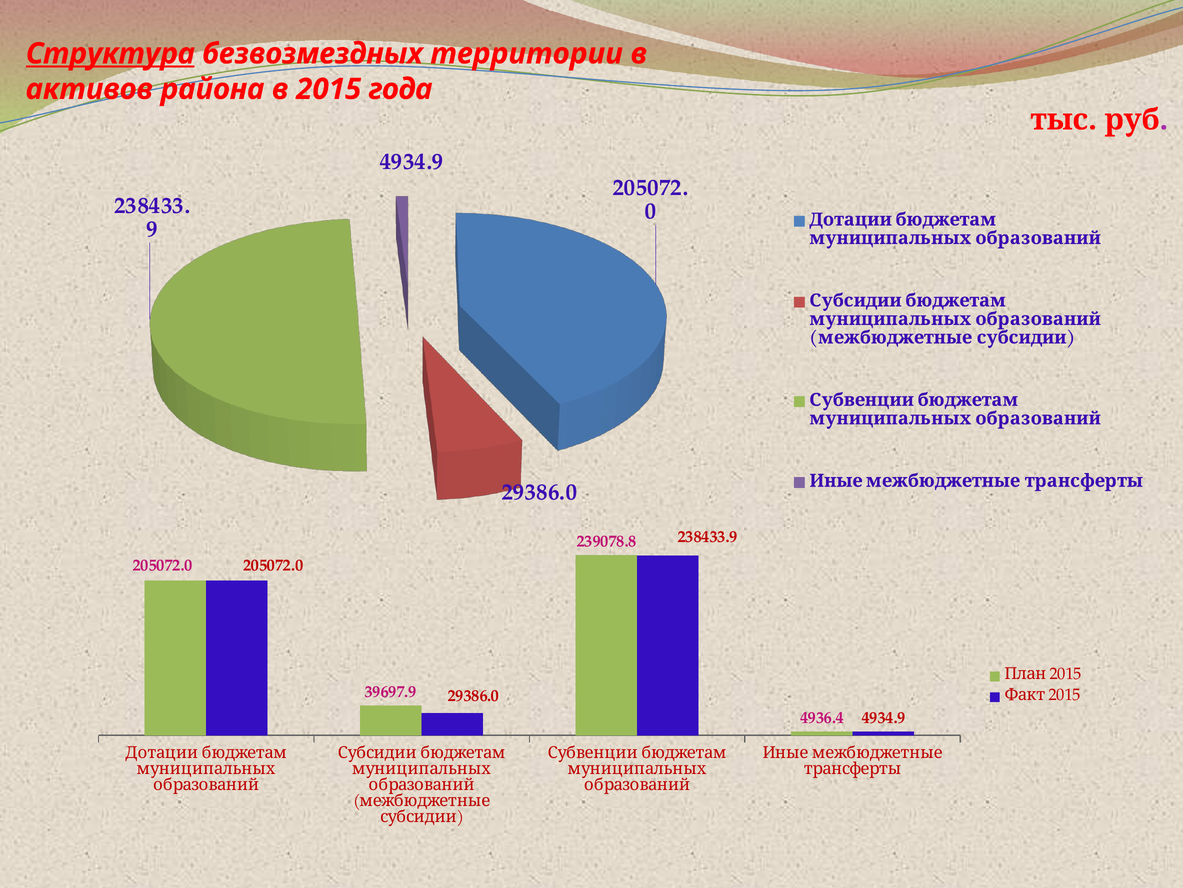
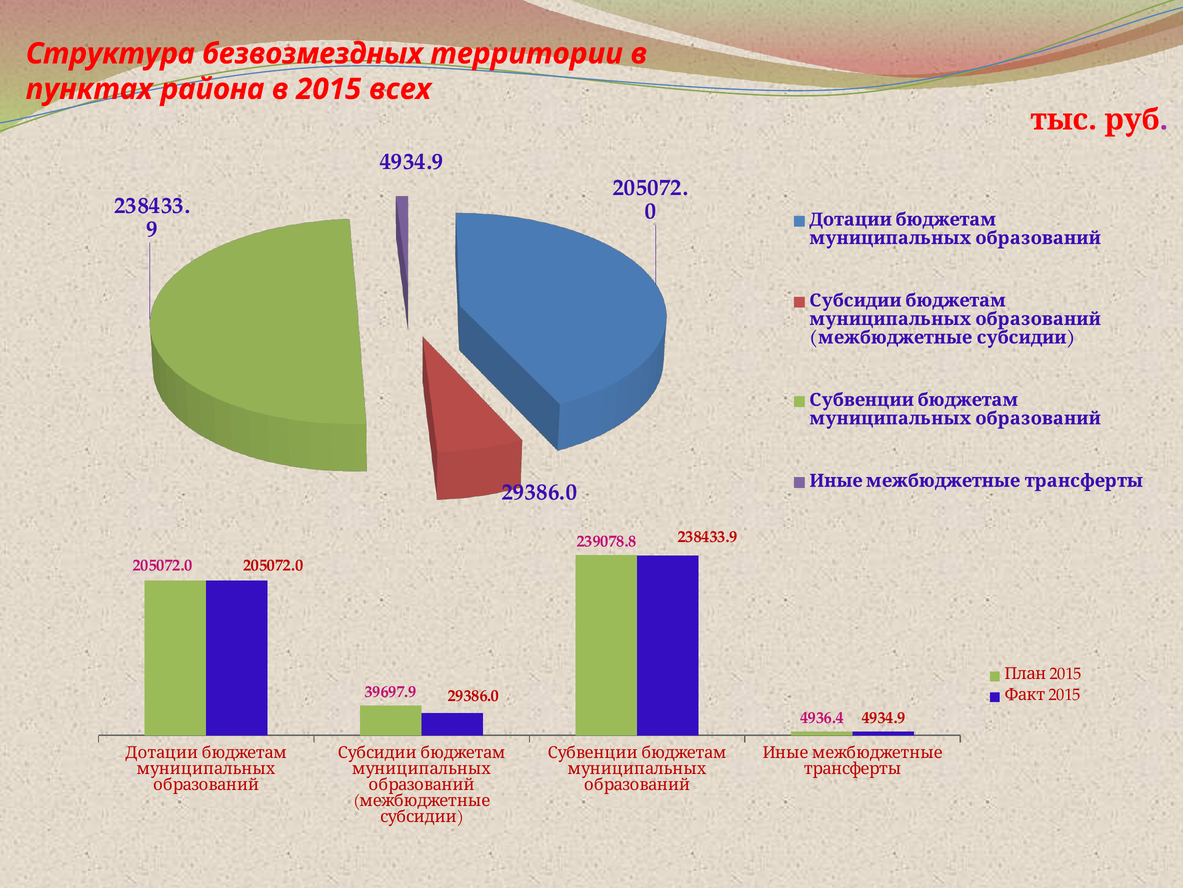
Структура underline: present -> none
активов: активов -> пунктах
года: года -> всех
